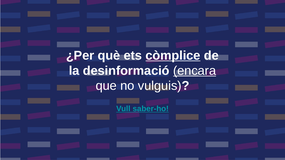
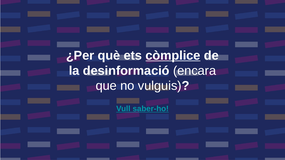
encara underline: present -> none
